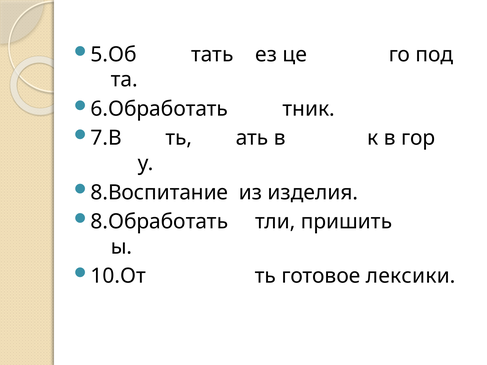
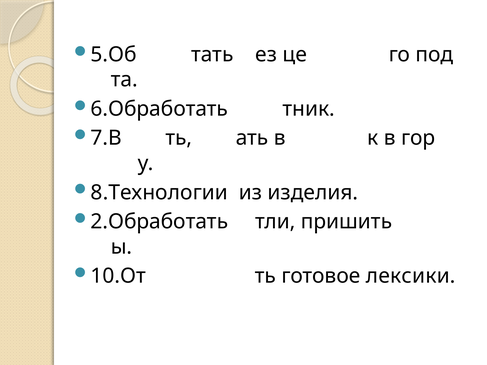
8.Воспитание: 8.Воспитание -> 8.Технологии
8.Обработать: 8.Обработать -> 2.Обработать
